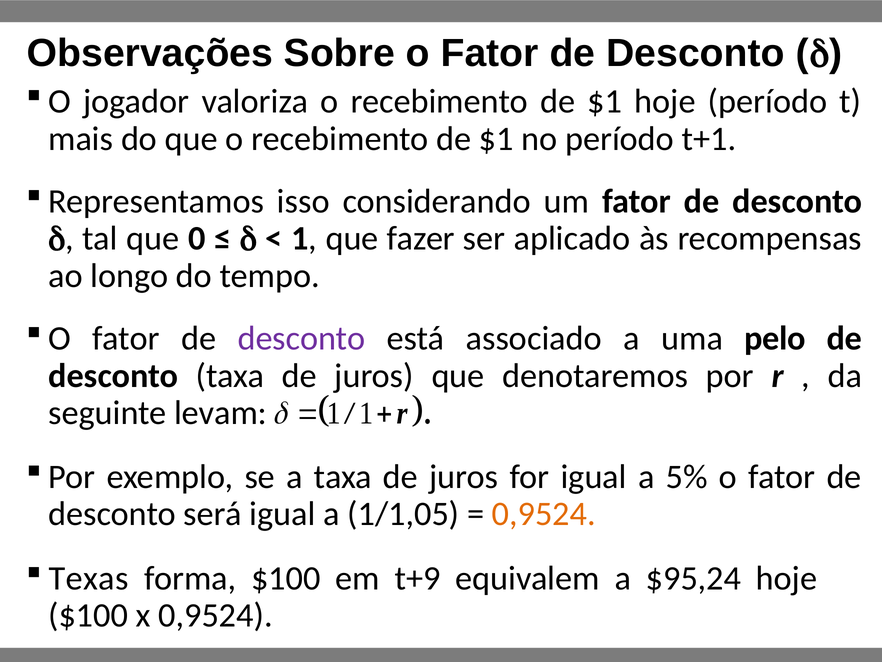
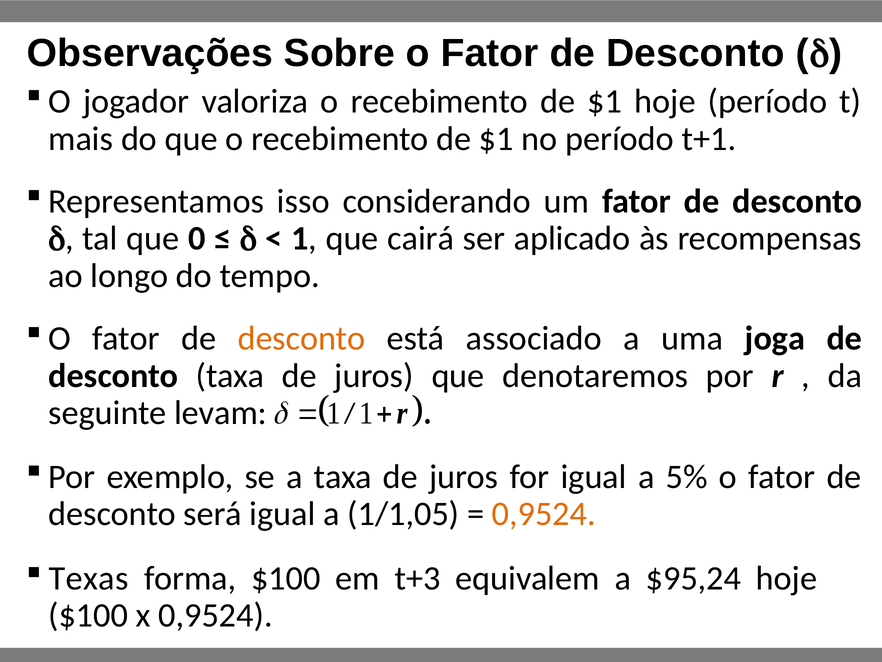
fazer: fazer -> cairá
desconto at (302, 338) colour: purple -> orange
pelo: pelo -> joga
t+9: t+9 -> t+3
